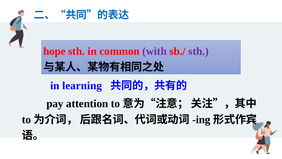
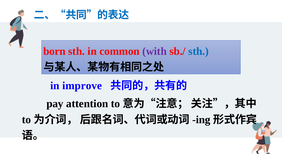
hope: hope -> born
sth at (199, 51) colour: purple -> blue
learning: learning -> improve
